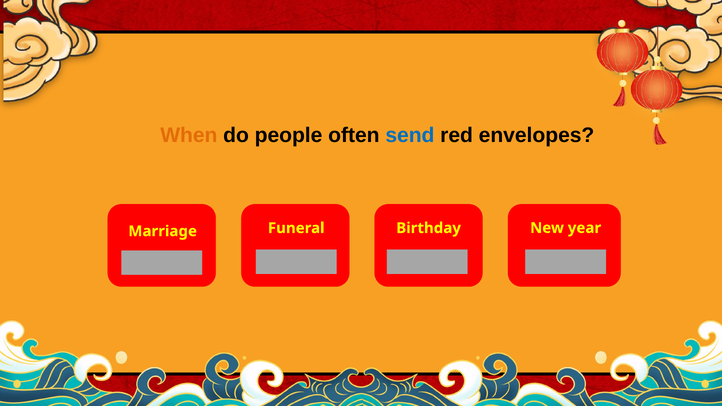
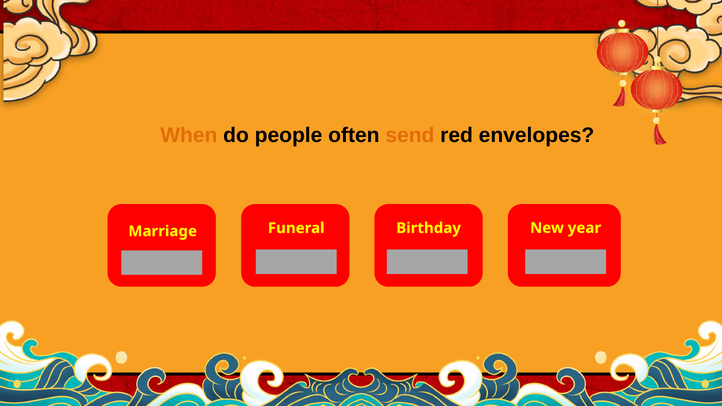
send colour: blue -> orange
